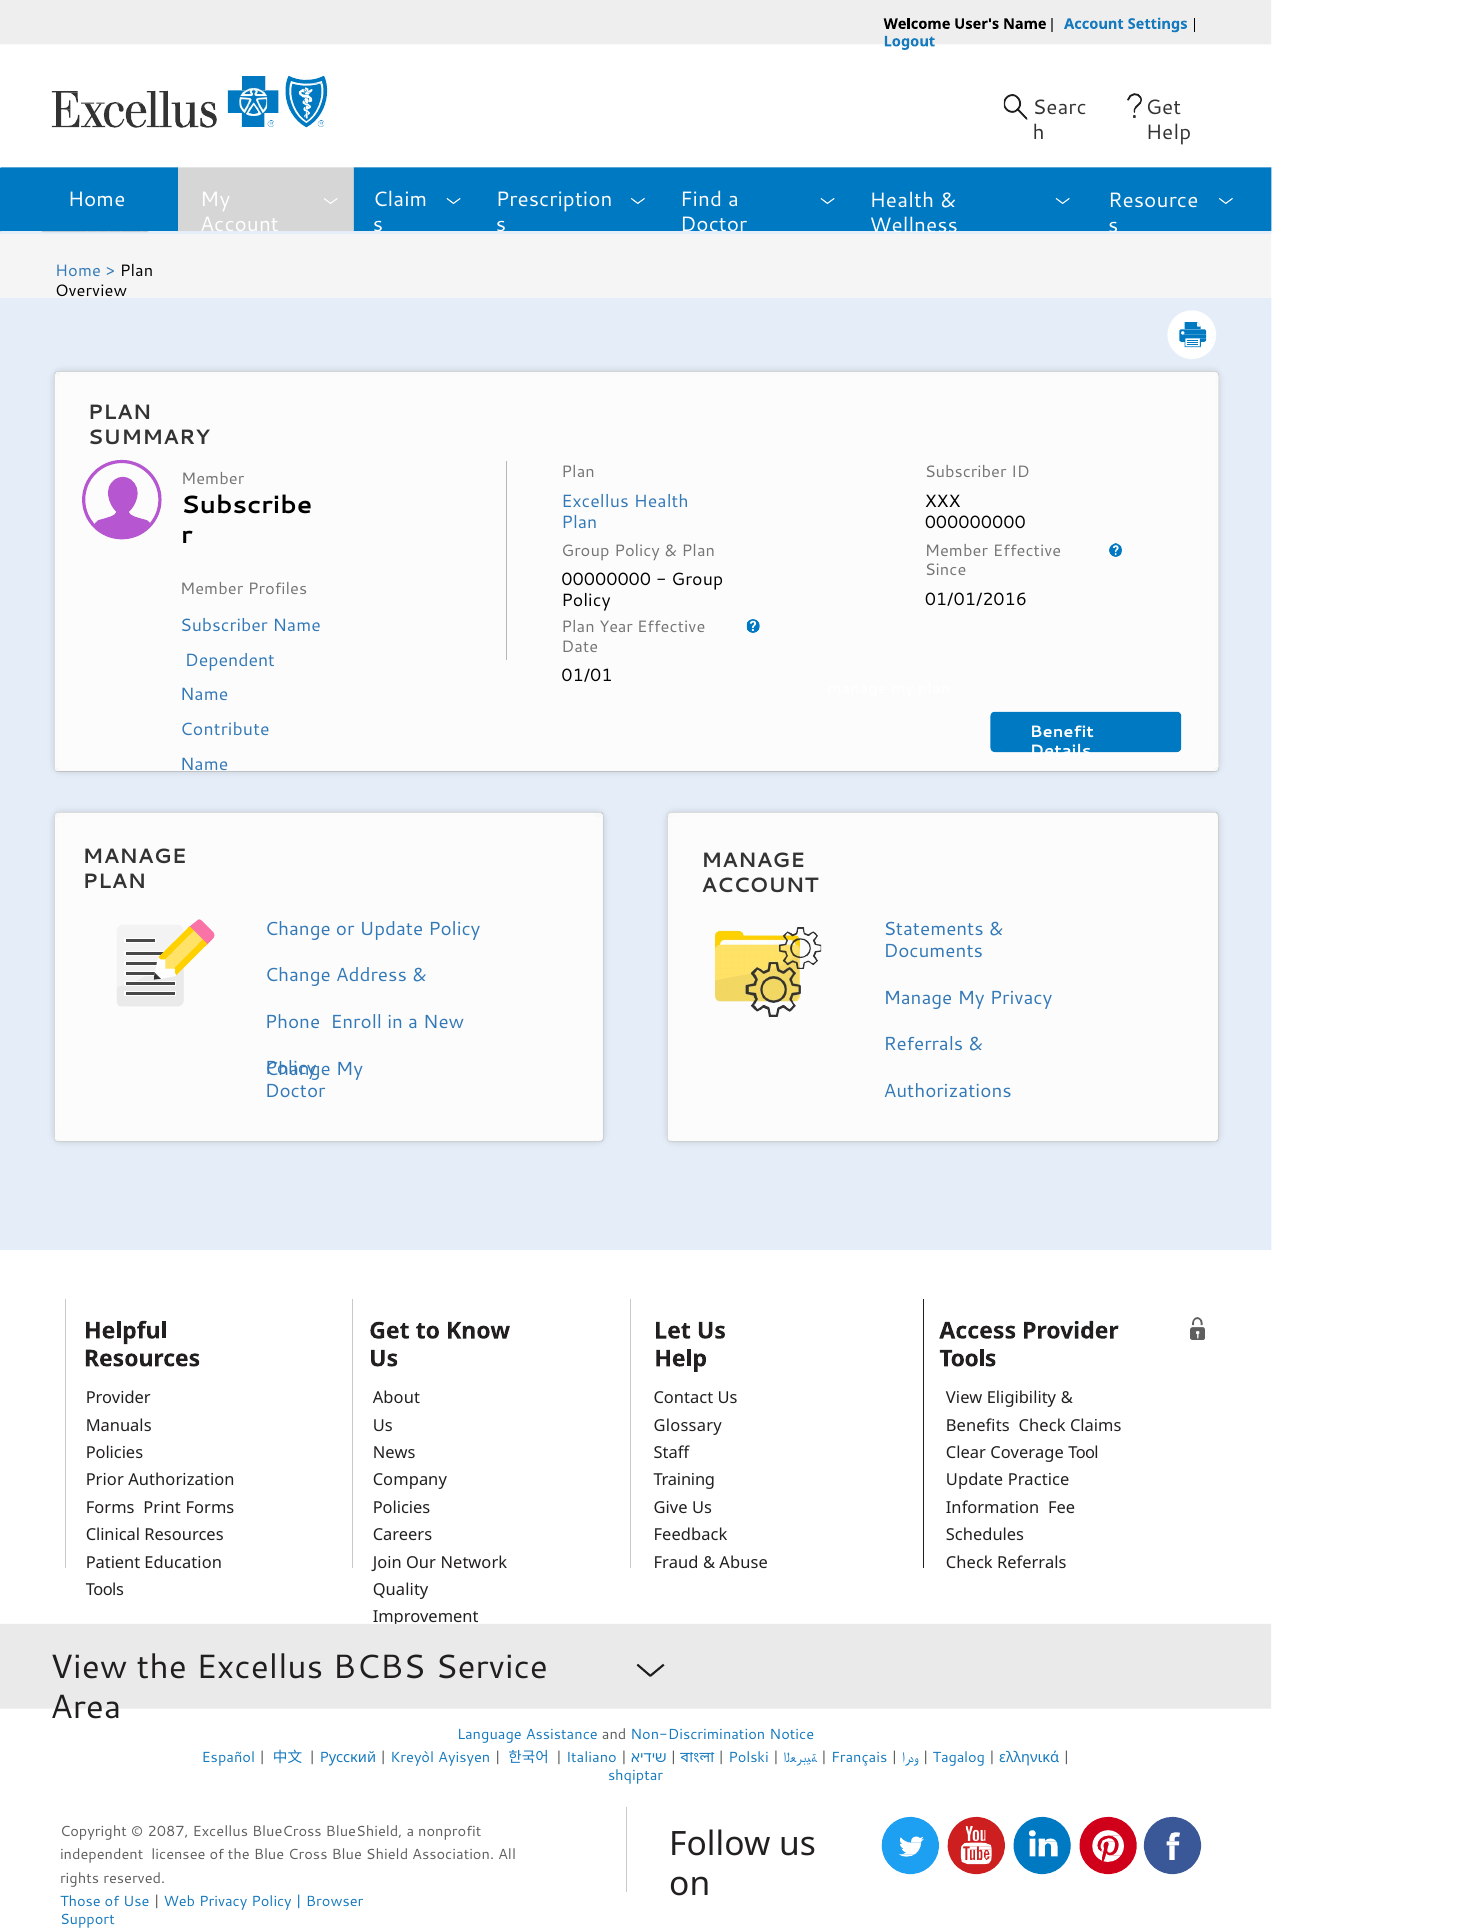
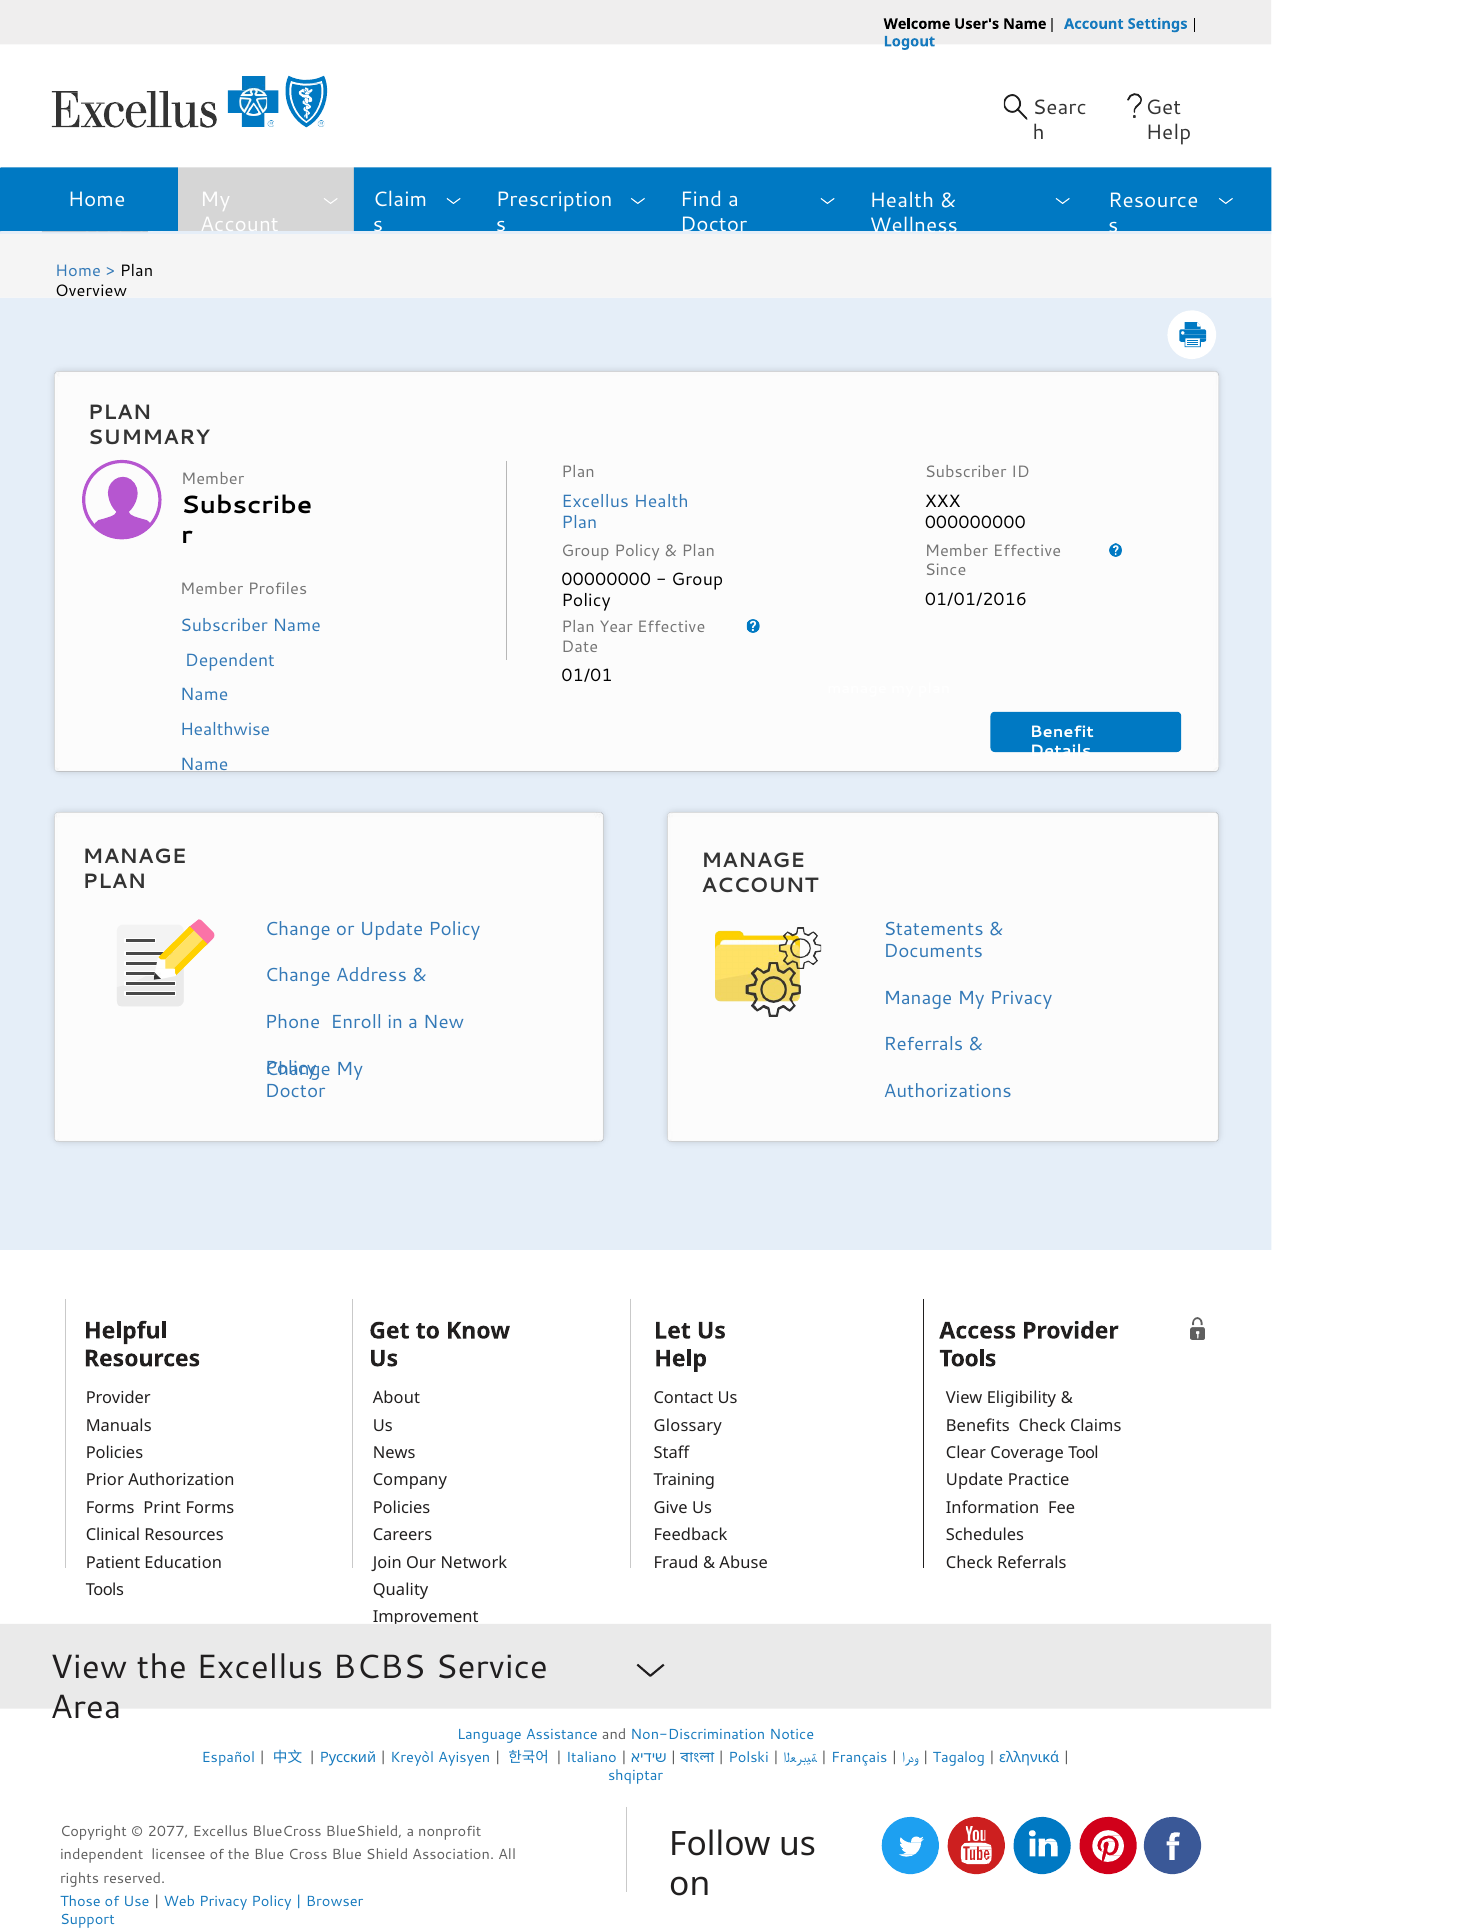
Contribute: Contribute -> Healthwise
2087: 2087 -> 2077
